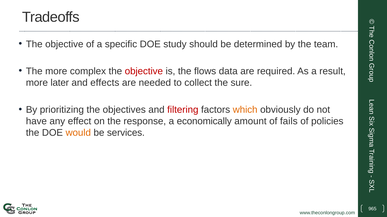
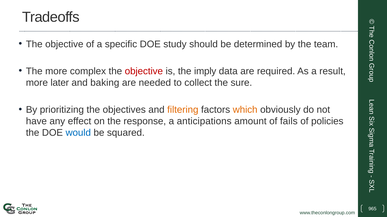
flows: flows -> imply
effects: effects -> baking
filtering colour: red -> orange
economically: economically -> anticipations
would colour: orange -> blue
services: services -> squared
